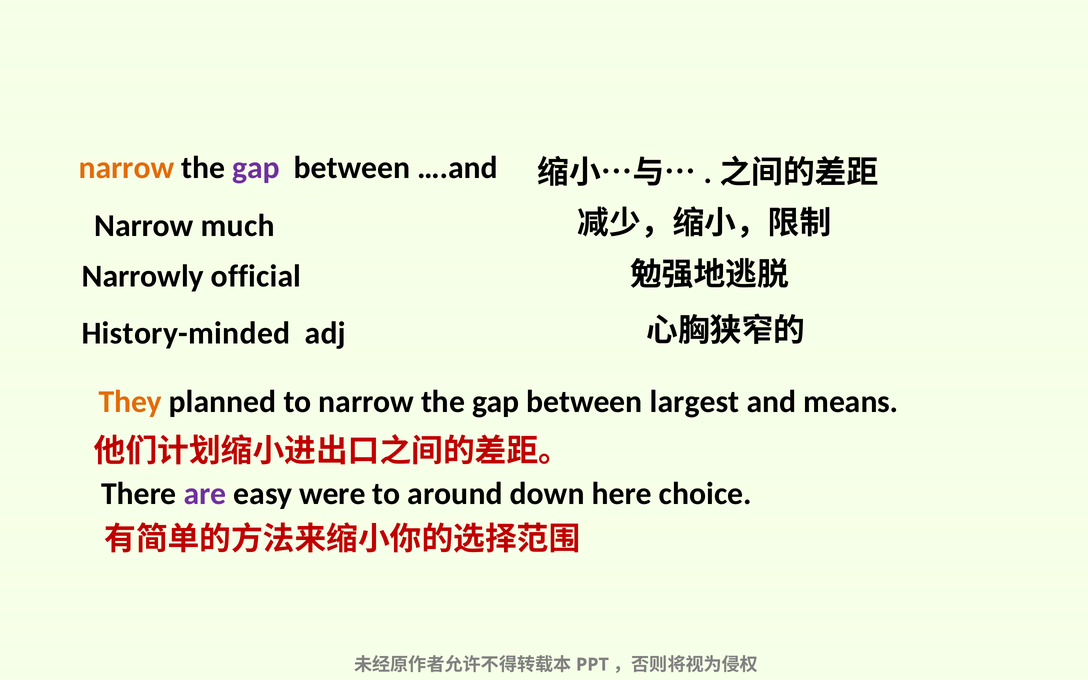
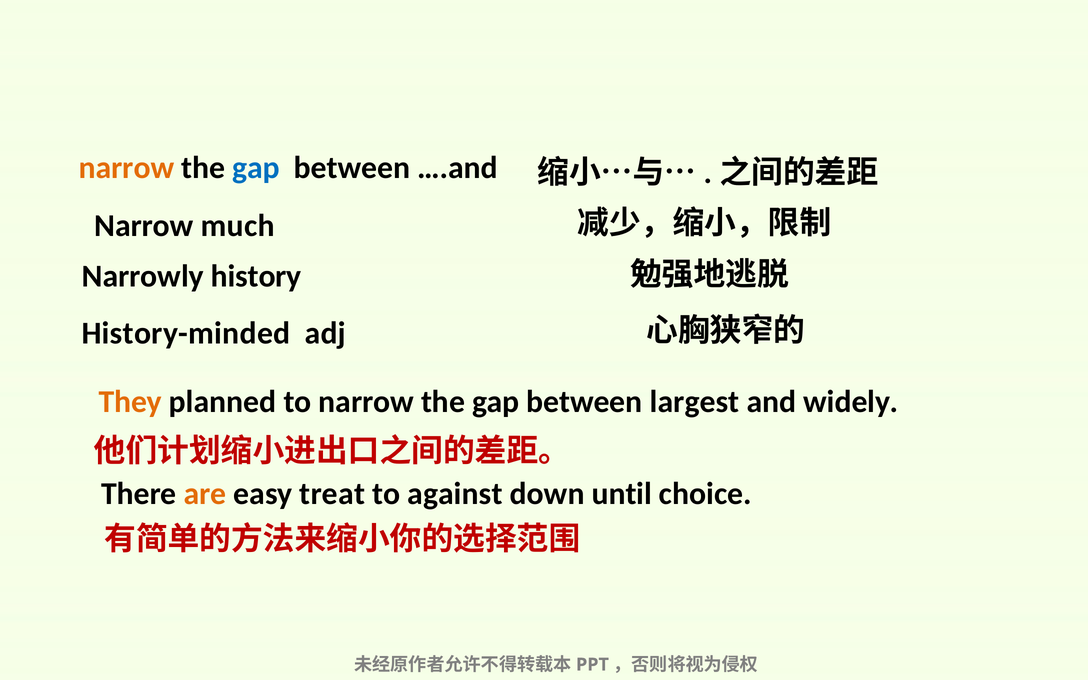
gap at (256, 168) colour: purple -> blue
official: official -> history
means: means -> widely
are colour: purple -> orange
were: were -> treat
around: around -> against
here: here -> until
